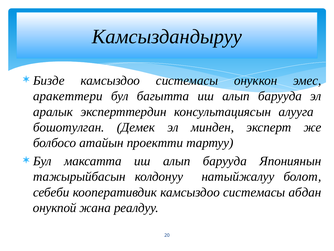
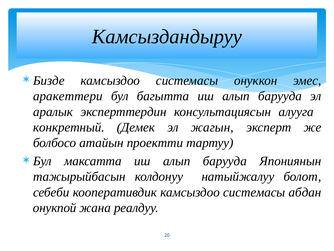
бошотулган: бошотулган -> конкретный
минден: минден -> жагын
